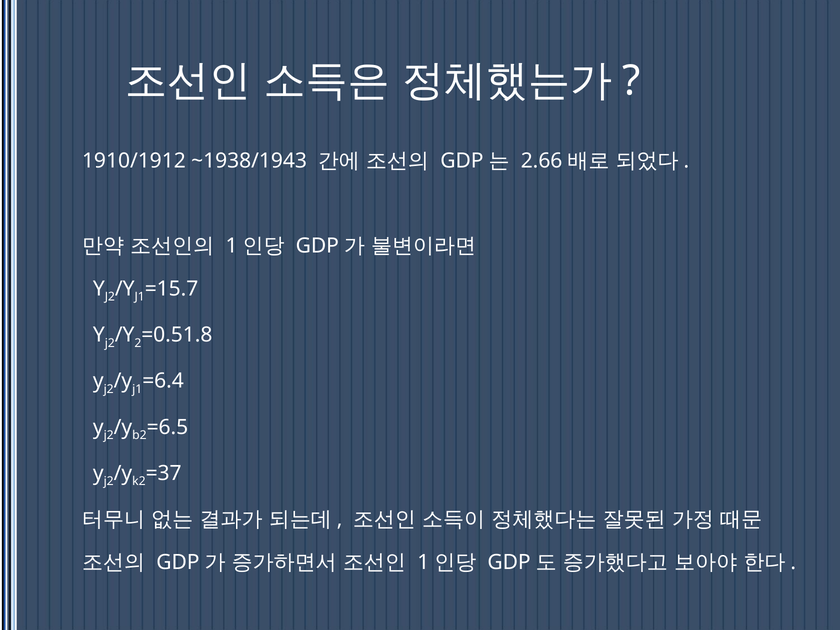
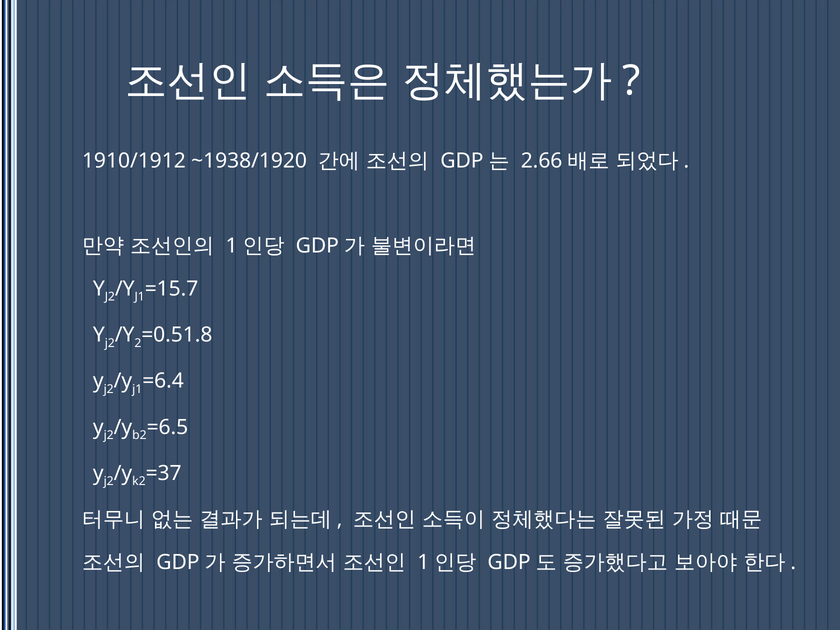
~1938/1943: ~1938/1943 -> ~1938/1920
